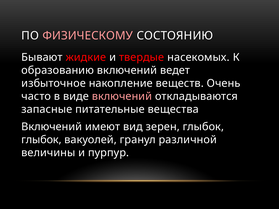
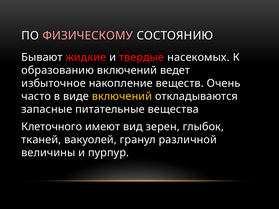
включений at (122, 96) colour: pink -> yellow
Включений at (52, 127): Включений -> Клеточного
глыбок at (41, 140): глыбок -> тканей
